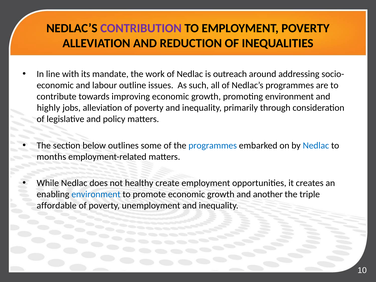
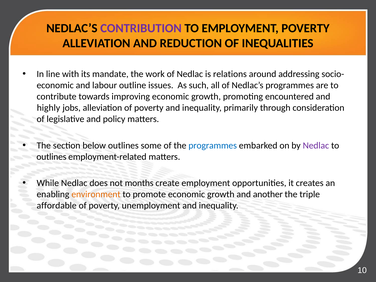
outreach: outreach -> relations
promoting environment: environment -> encountered
Nedlac at (316, 145) colour: blue -> purple
months at (51, 157): months -> outlines
healthy: healthy -> months
environment at (96, 194) colour: blue -> orange
